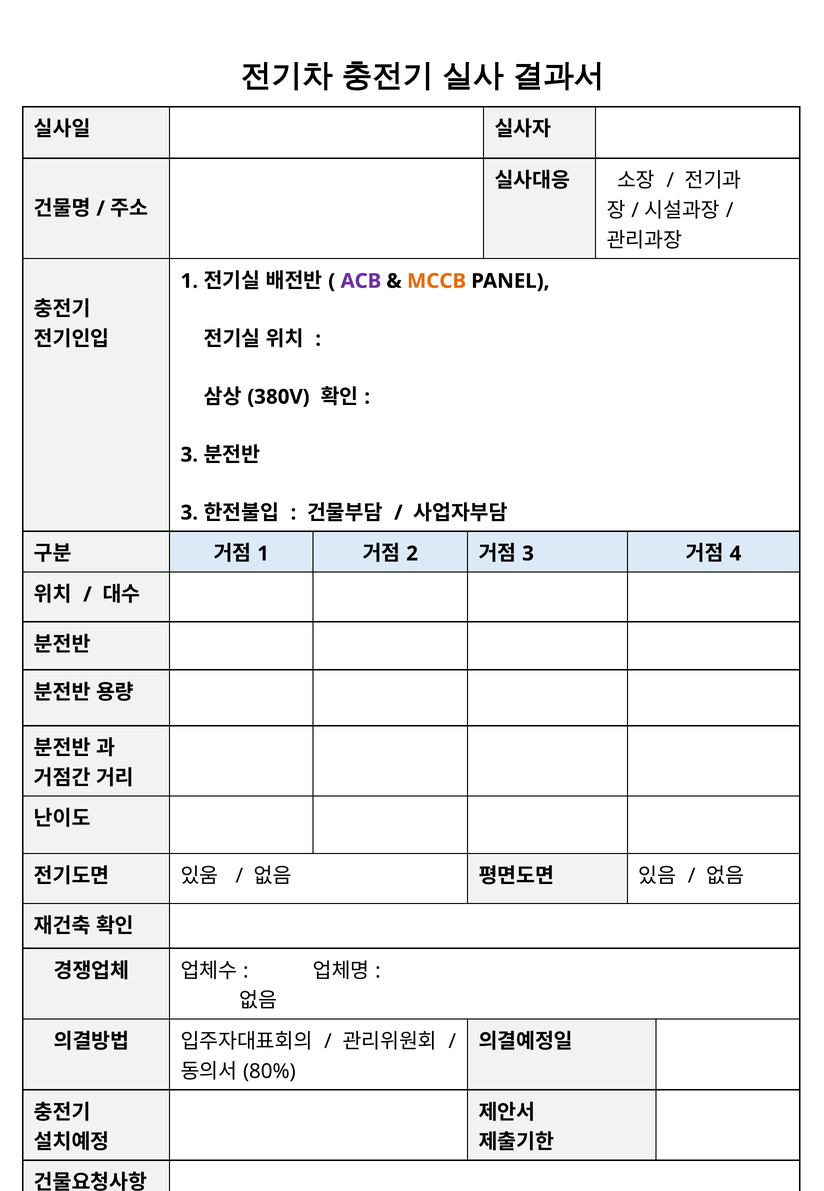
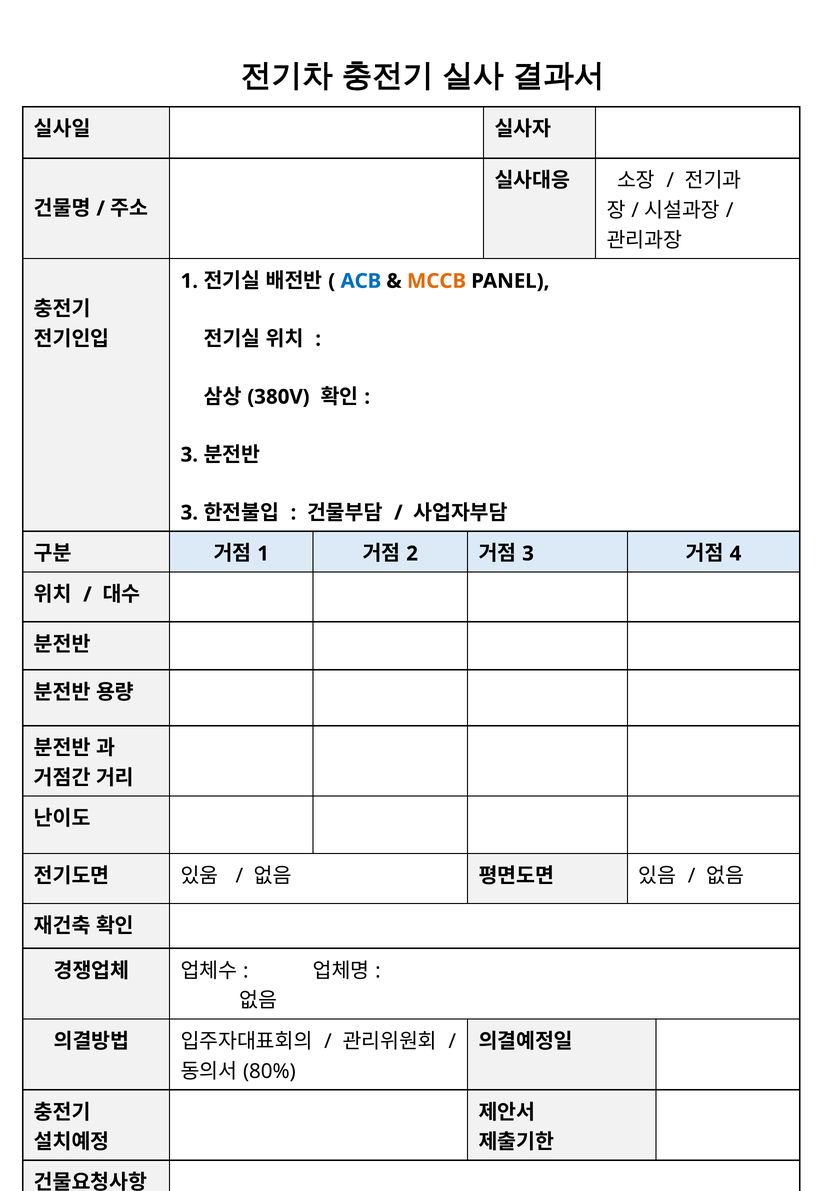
ACB colour: purple -> blue
